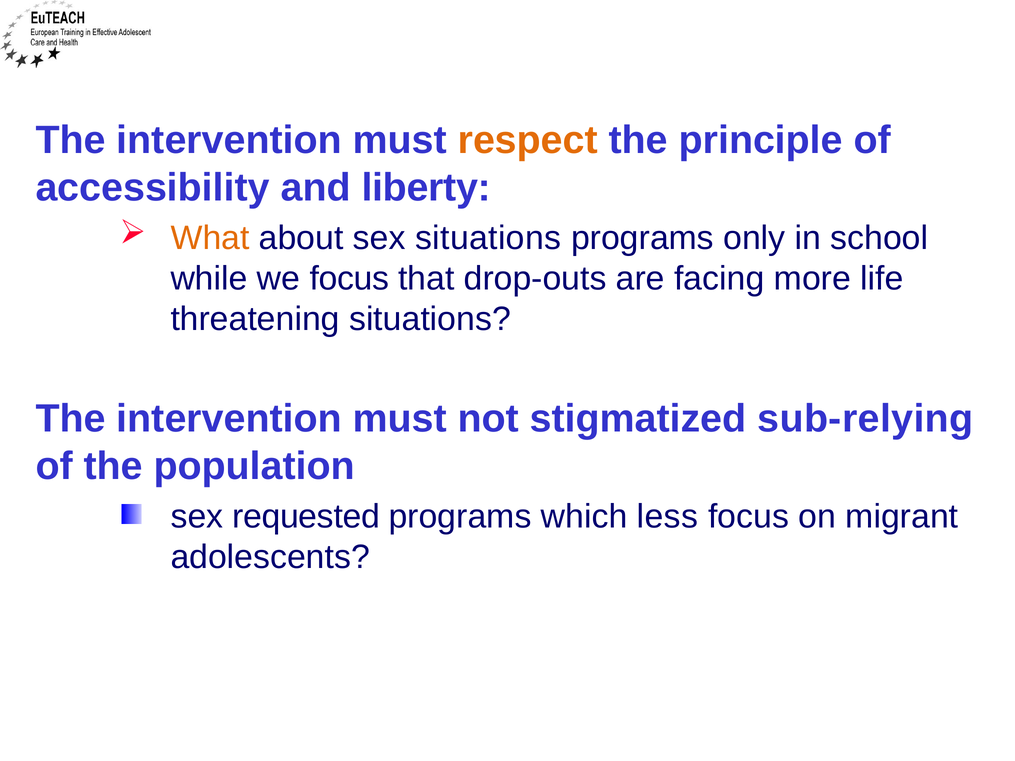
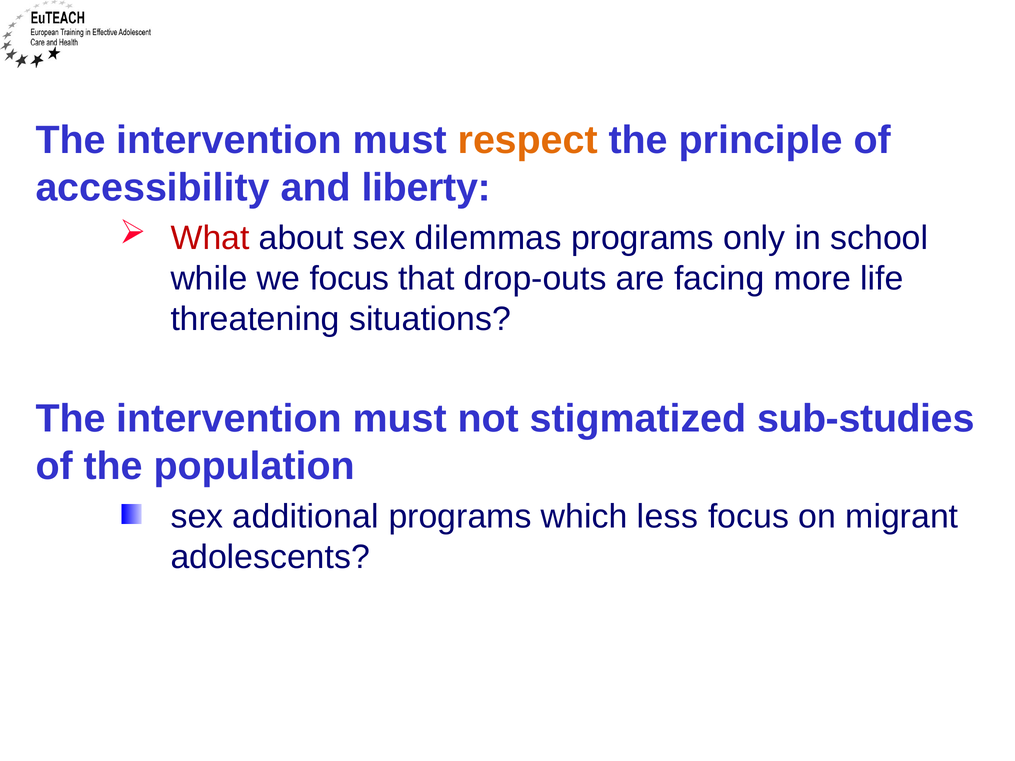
What colour: orange -> red
sex situations: situations -> dilemmas
sub-relying: sub-relying -> sub-studies
requested: requested -> additional
